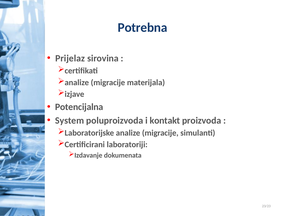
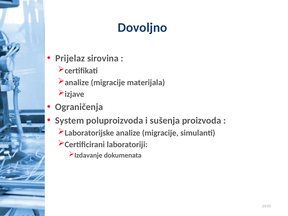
Potrebna: Potrebna -> Dovoljno
Potencijalna: Potencijalna -> Ograničenja
kontakt: kontakt -> sušenja
